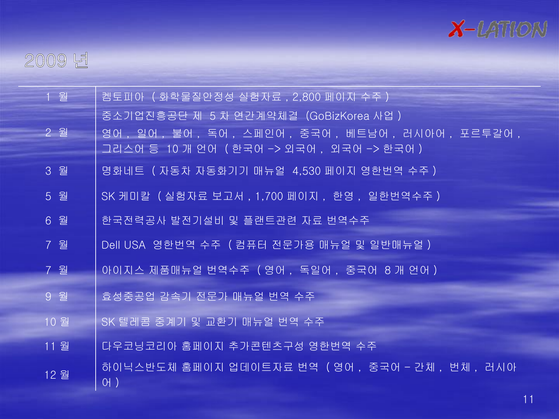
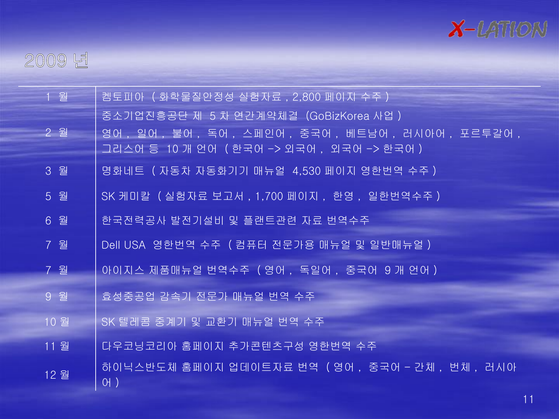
8 at (388, 271): 8 -> 9
